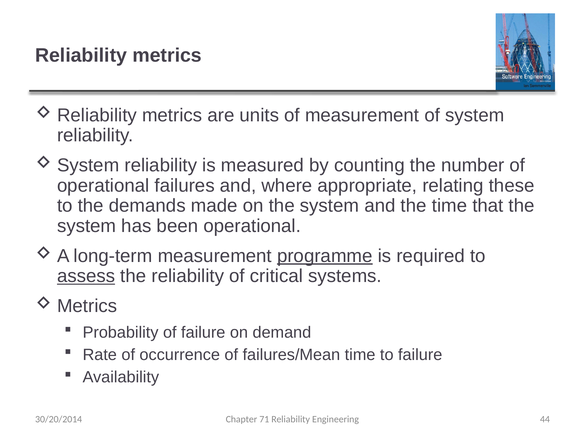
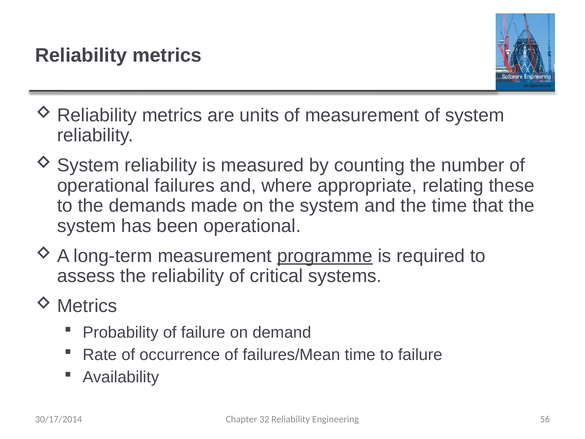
assess underline: present -> none
71: 71 -> 32
44: 44 -> 56
30/20/2014: 30/20/2014 -> 30/17/2014
